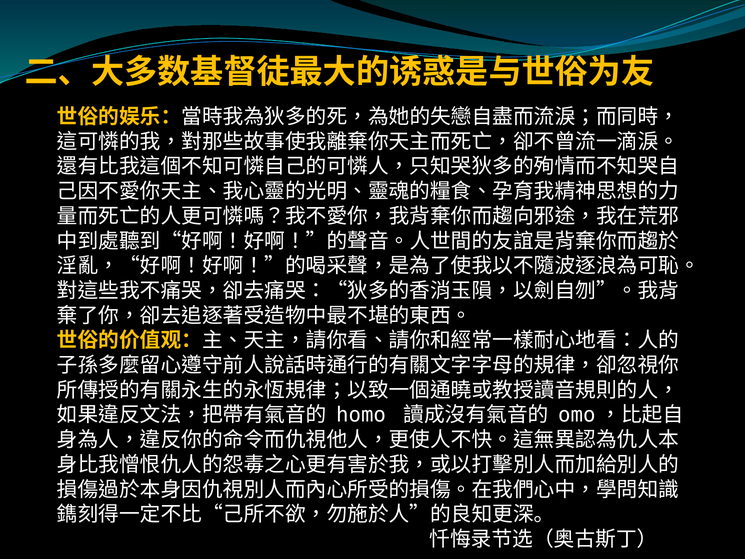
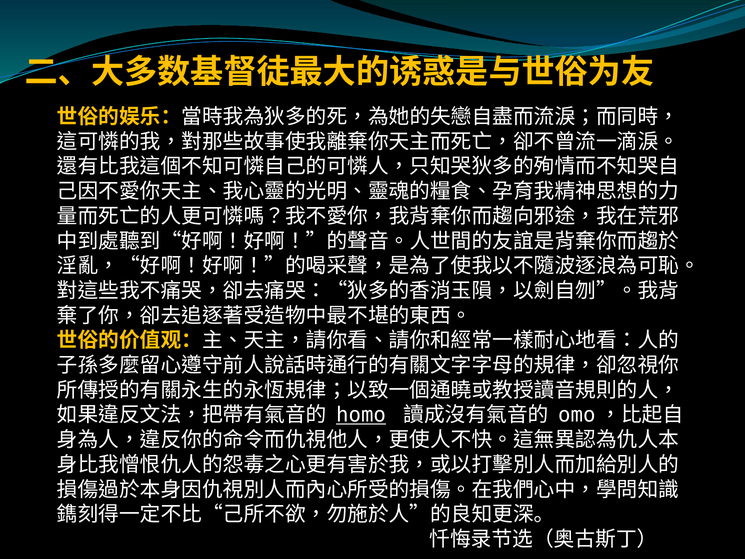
homo underline: none -> present
